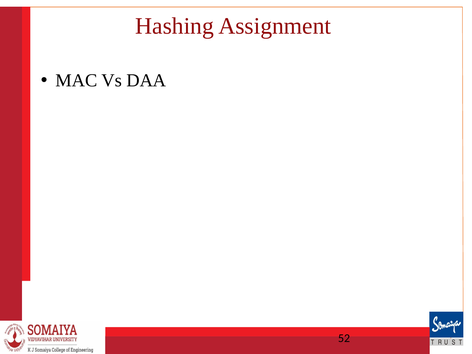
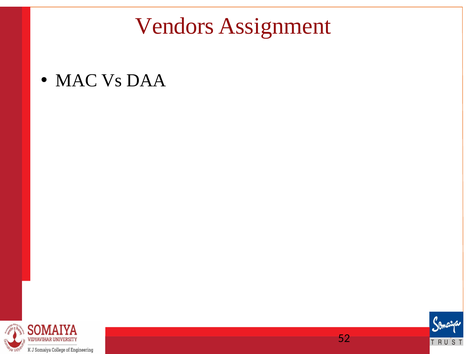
Hashing: Hashing -> Vendors
